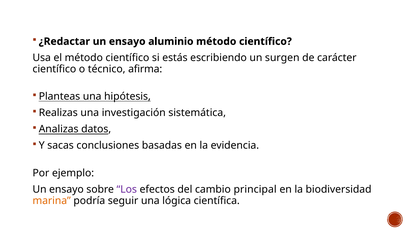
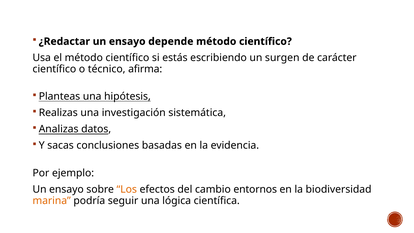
aluminio: aluminio -> depende
Los colour: purple -> orange
principal: principal -> entornos
